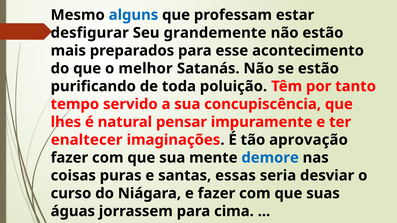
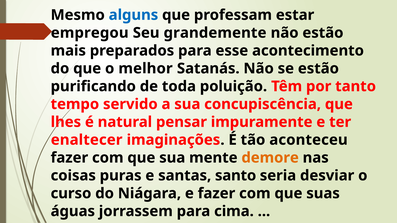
desfigurar: desfigurar -> empregou
aprovação: aprovação -> aconteceu
demore colour: blue -> orange
essas: essas -> santo
